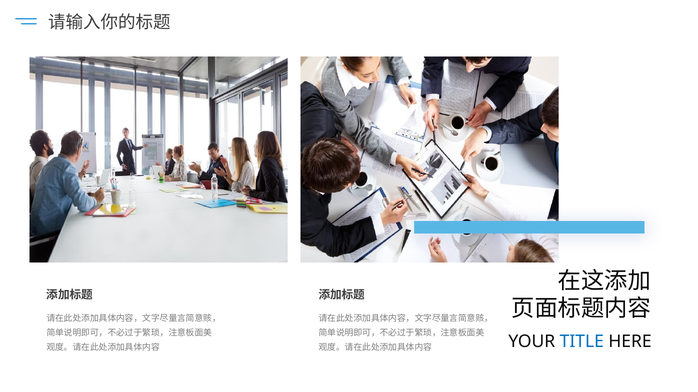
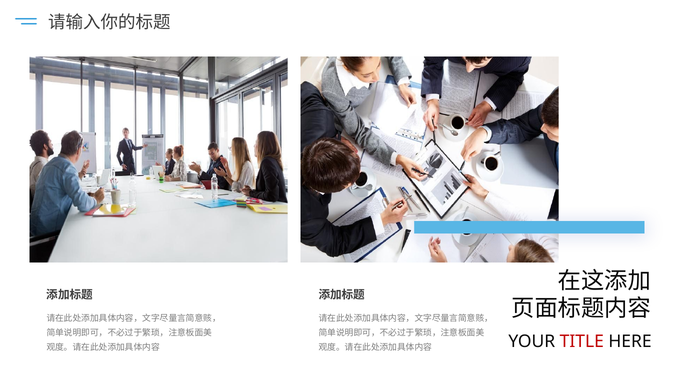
TITLE colour: blue -> red
